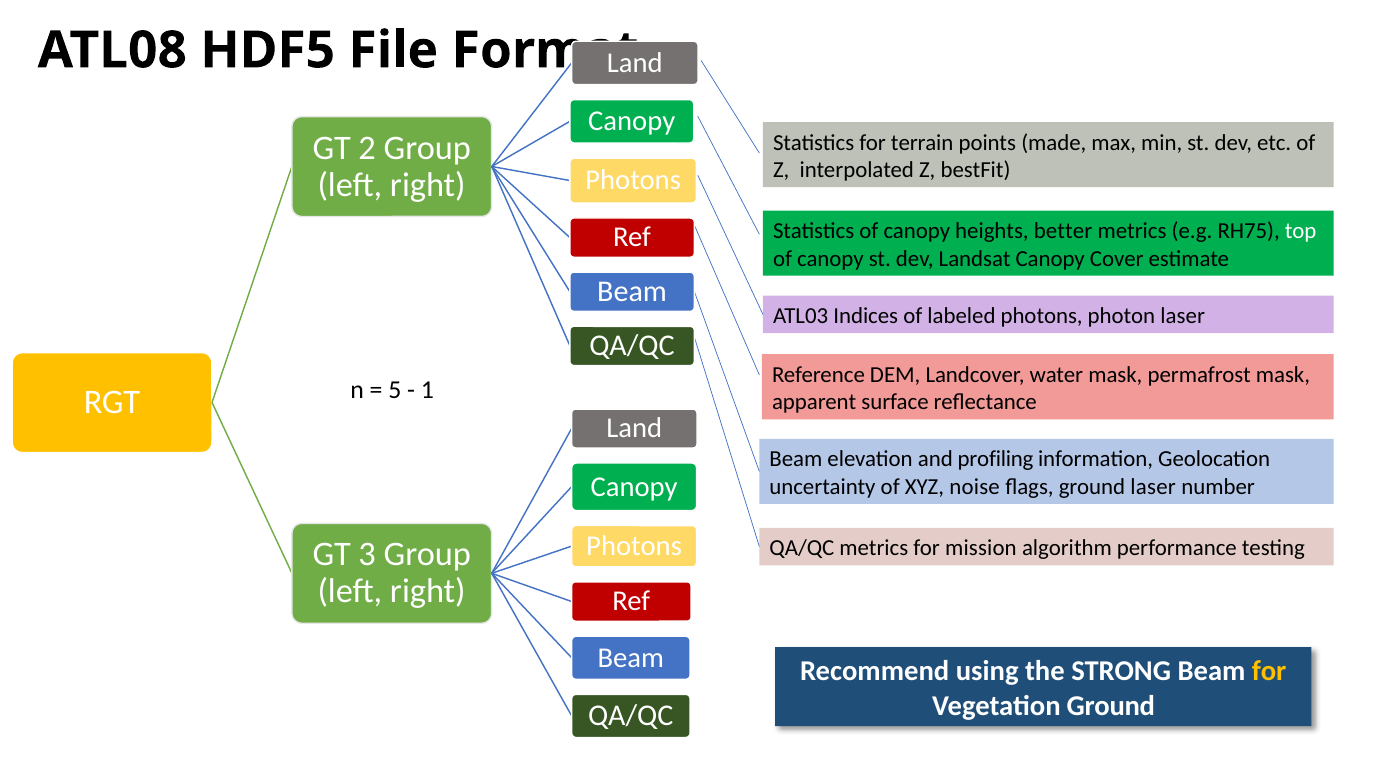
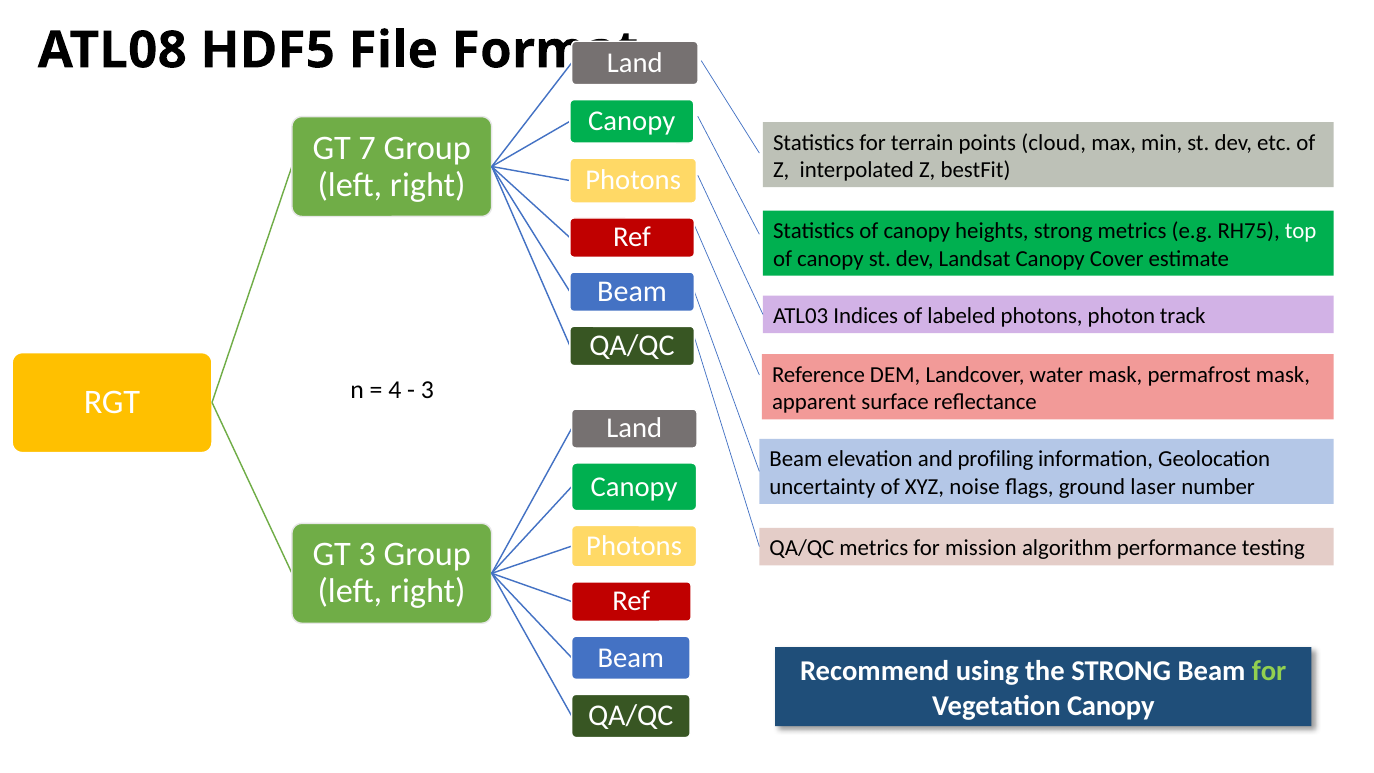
made: made -> cloud
2: 2 -> 7
heights better: better -> strong
photon laser: laser -> track
5: 5 -> 4
1 at (427, 390): 1 -> 3
for at (1269, 671) colour: yellow -> light green
Vegetation Ground: Ground -> Canopy
